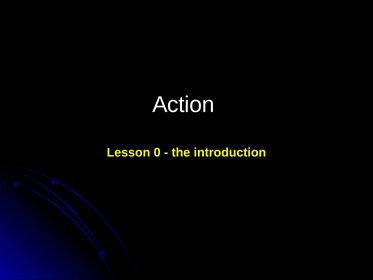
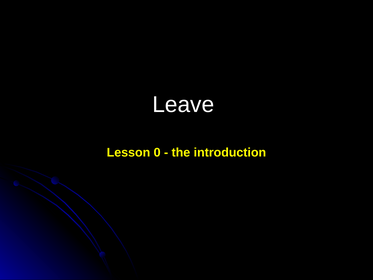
Action: Action -> Leave
